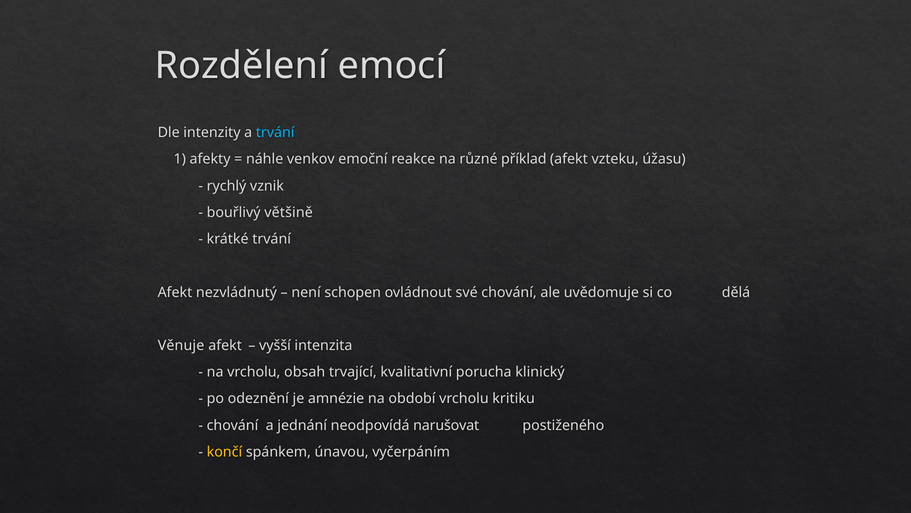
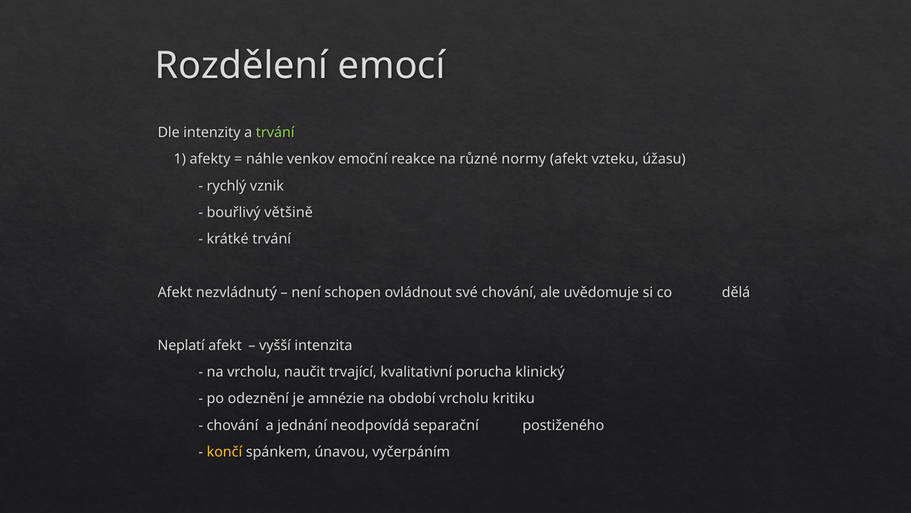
trvání at (275, 133) colour: light blue -> light green
příklad: příklad -> normy
Věnuje: Věnuje -> Neplatí
obsah: obsah -> naučit
narušovat: narušovat -> separační
